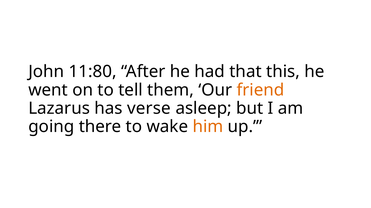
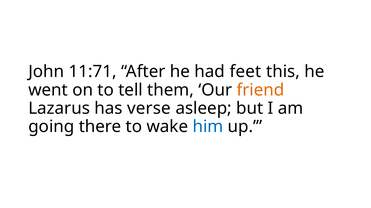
11:80: 11:80 -> 11:71
that: that -> feet
him colour: orange -> blue
